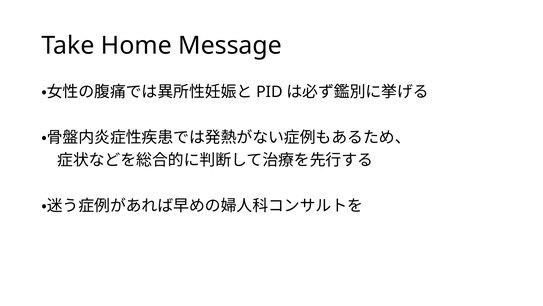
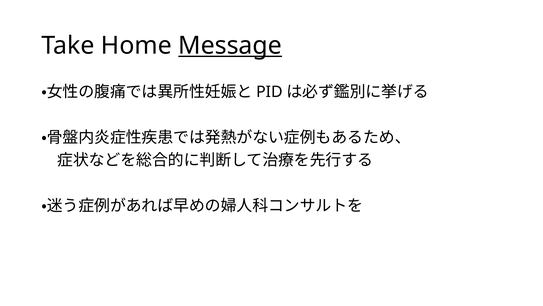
Message underline: none -> present
